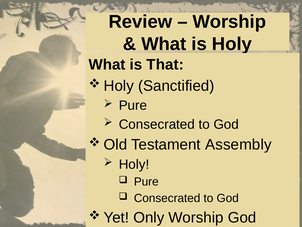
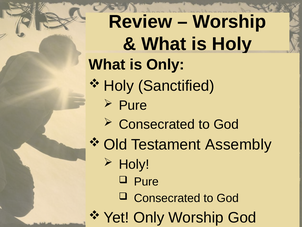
is That: That -> Only
